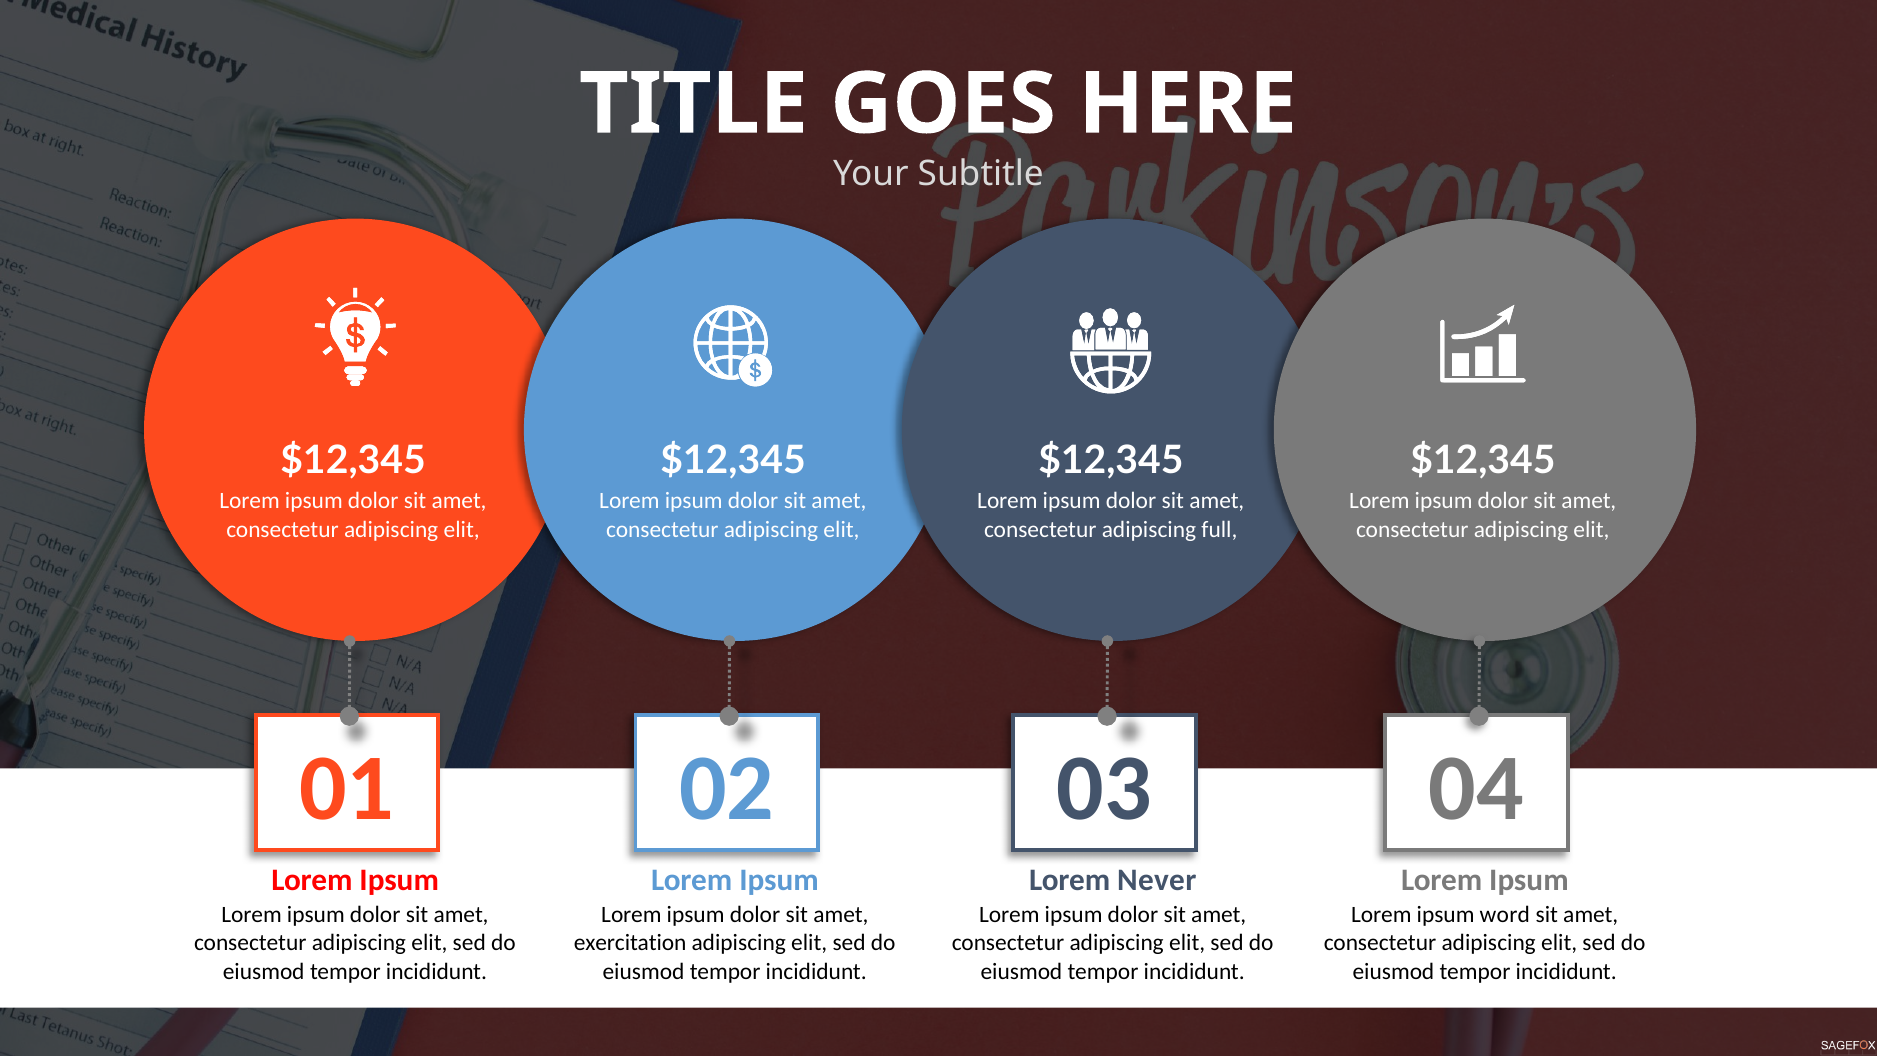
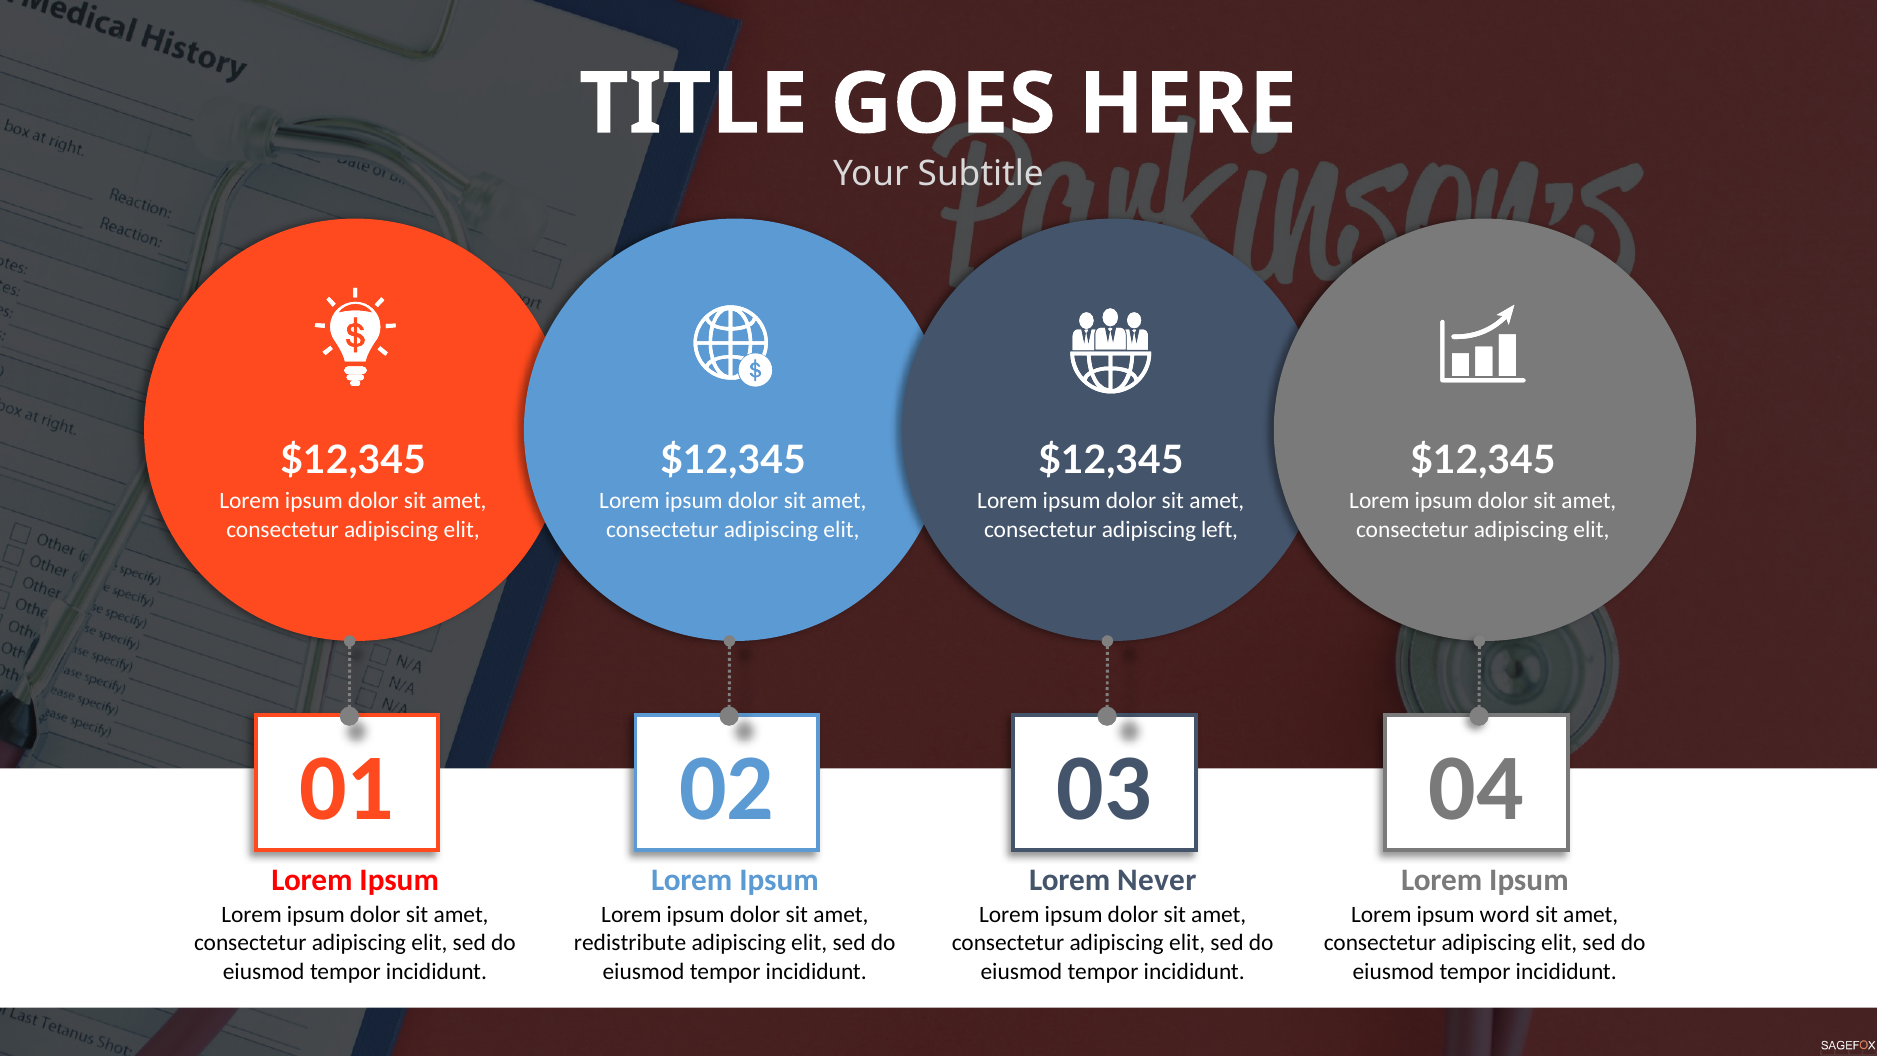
full: full -> left
exercitation: exercitation -> redistribute
